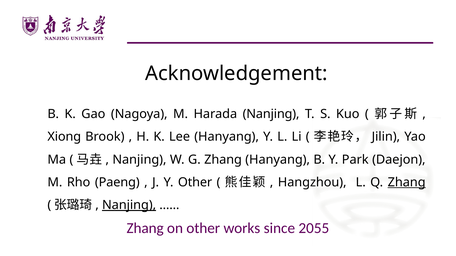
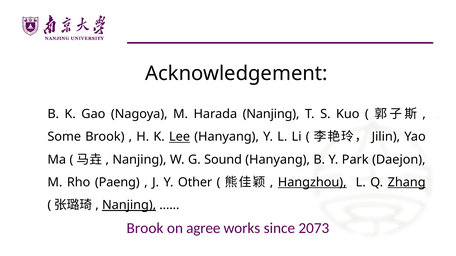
Xiong: Xiong -> Some
Lee underline: none -> present
G Zhang: Zhang -> Sound
Hangzhou underline: none -> present
Zhang at (145, 229): Zhang -> Brook
on other: other -> agree
2055: 2055 -> 2073
